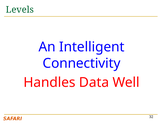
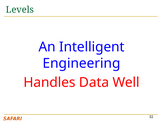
Connectivity: Connectivity -> Engineering
